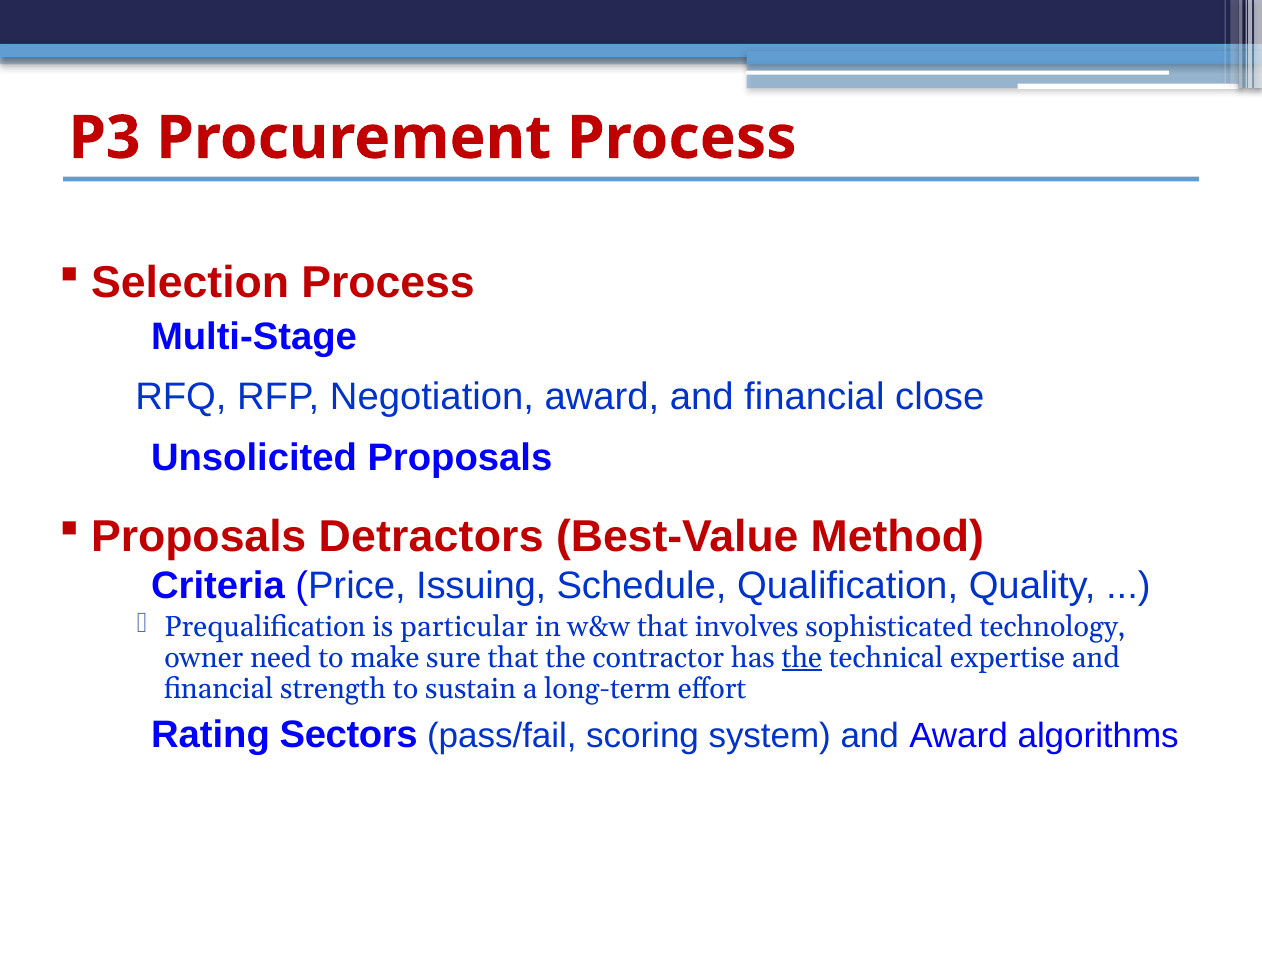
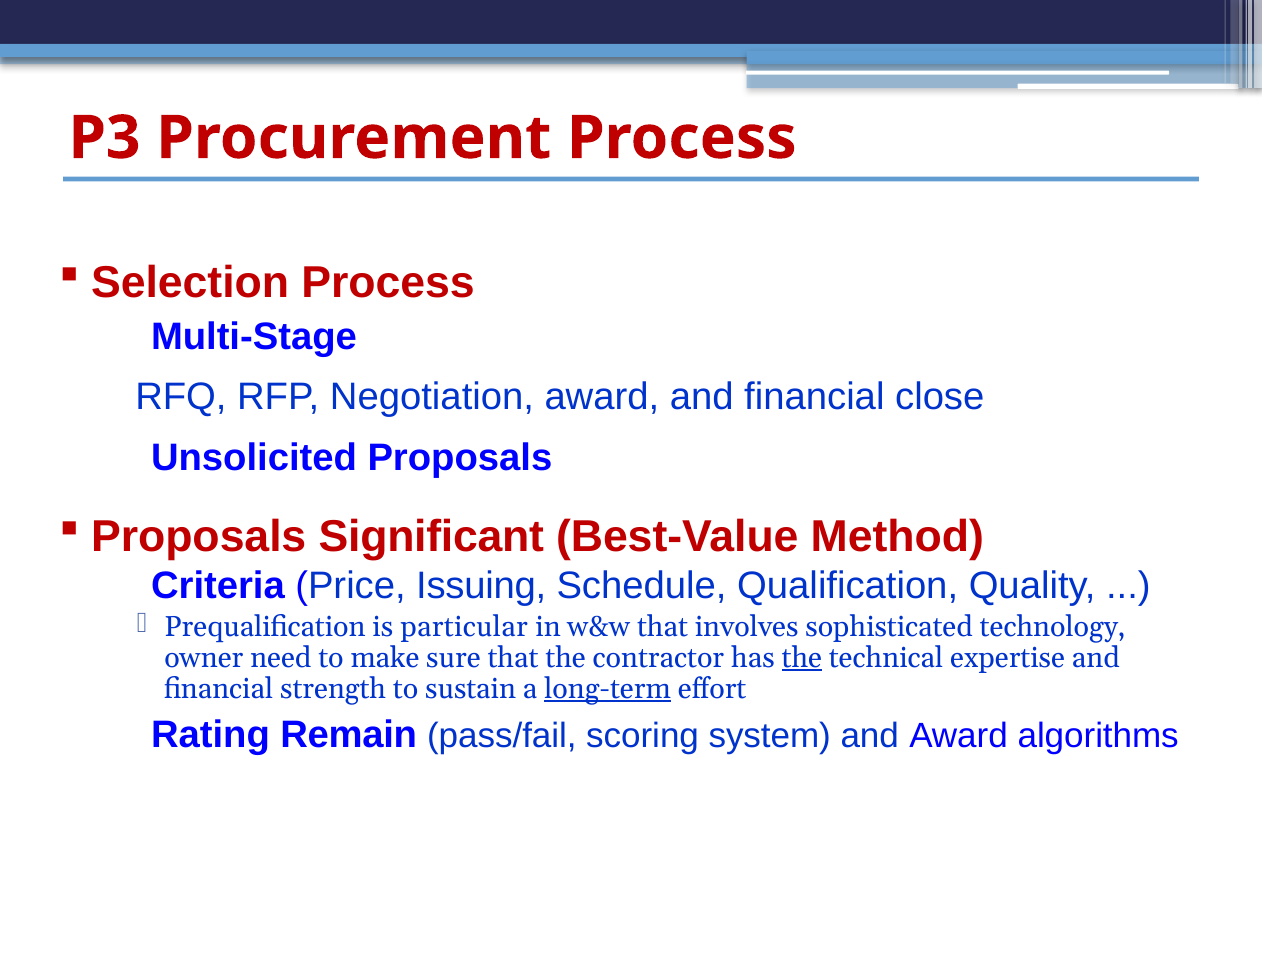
Detractors: Detractors -> Significant
long-term underline: none -> present
Sectors: Sectors -> Remain
